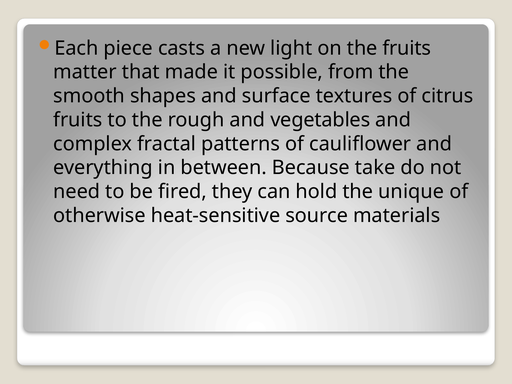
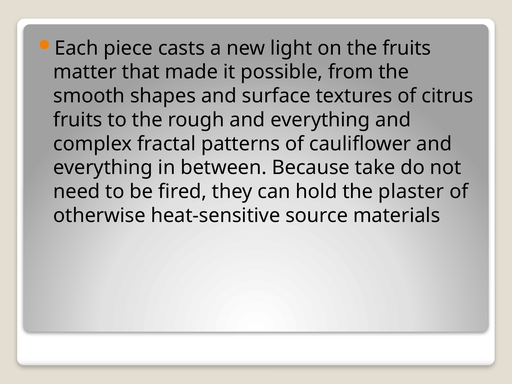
rough and vegetables: vegetables -> everything
unique: unique -> plaster
